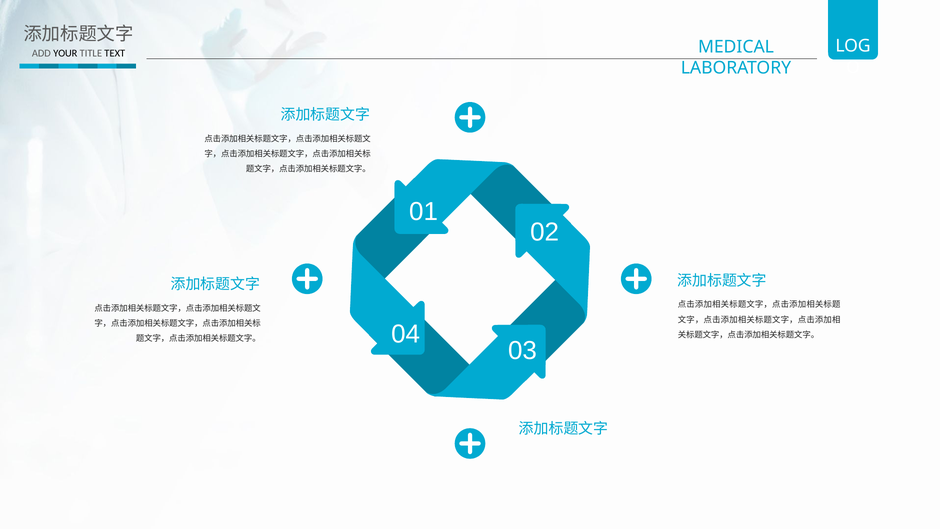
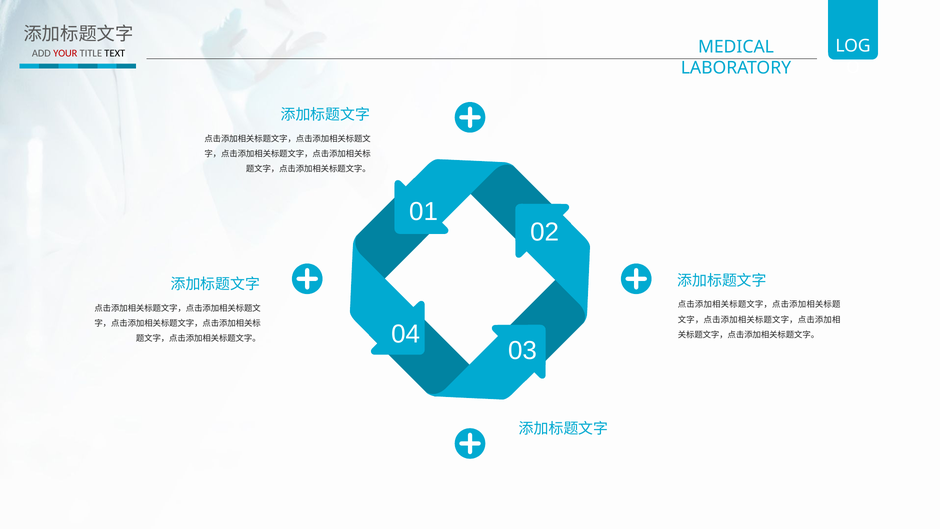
YOUR colour: black -> red
